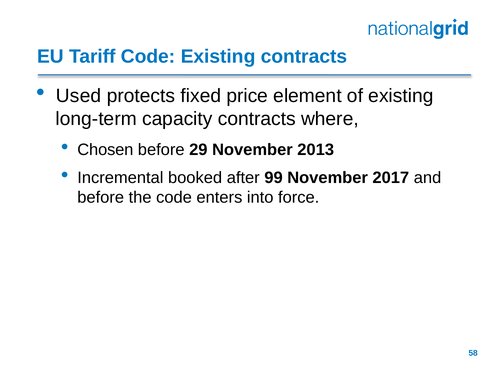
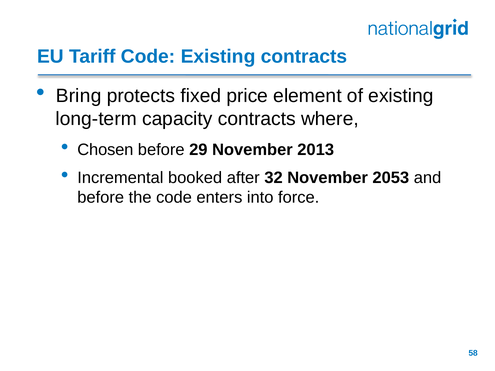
Used: Used -> Bring
99: 99 -> 32
2017: 2017 -> 2053
